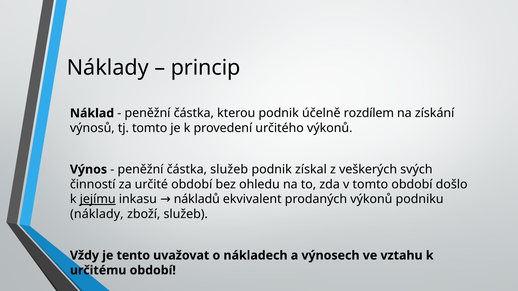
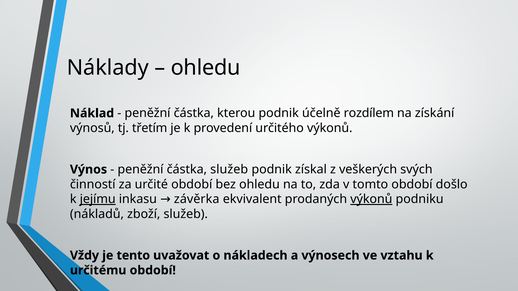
princip at (206, 68): princip -> ohledu
tj tomto: tomto -> třetím
nákladů: nákladů -> závěrka
výkonů at (371, 199) underline: none -> present
náklady at (97, 214): náklady -> nákladů
